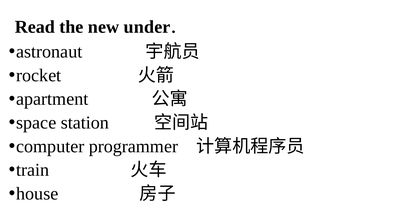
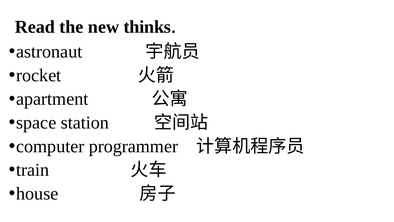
under: under -> thinks
